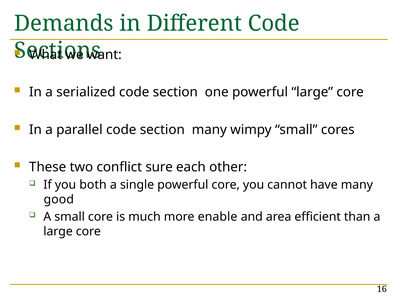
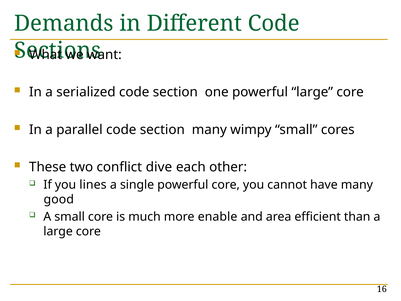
sure: sure -> dive
both: both -> lines
